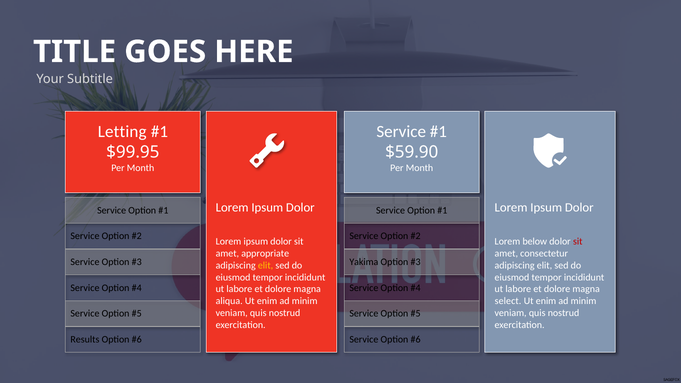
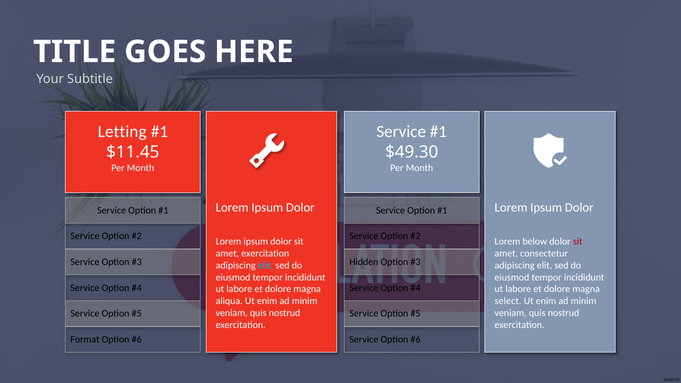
$99.95: $99.95 -> $11.45
$59.90: $59.90 -> $49.30
amet appropriate: appropriate -> exercitation
Yakima: Yakima -> Hidden
elit at (266, 265) colour: yellow -> light blue
Results: Results -> Format
